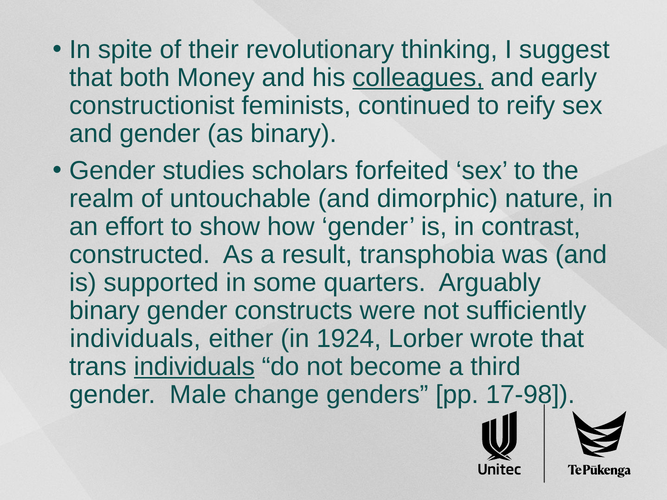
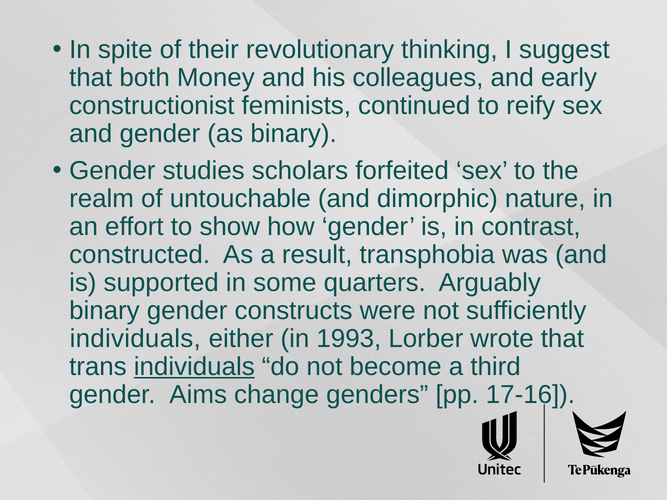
colleagues underline: present -> none
1924: 1924 -> 1993
Male: Male -> Aims
17-98: 17-98 -> 17-16
